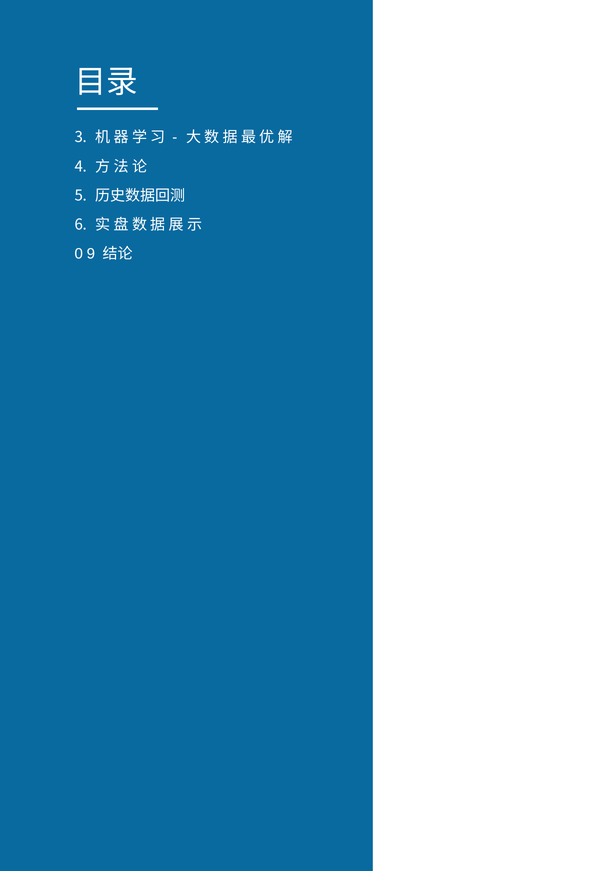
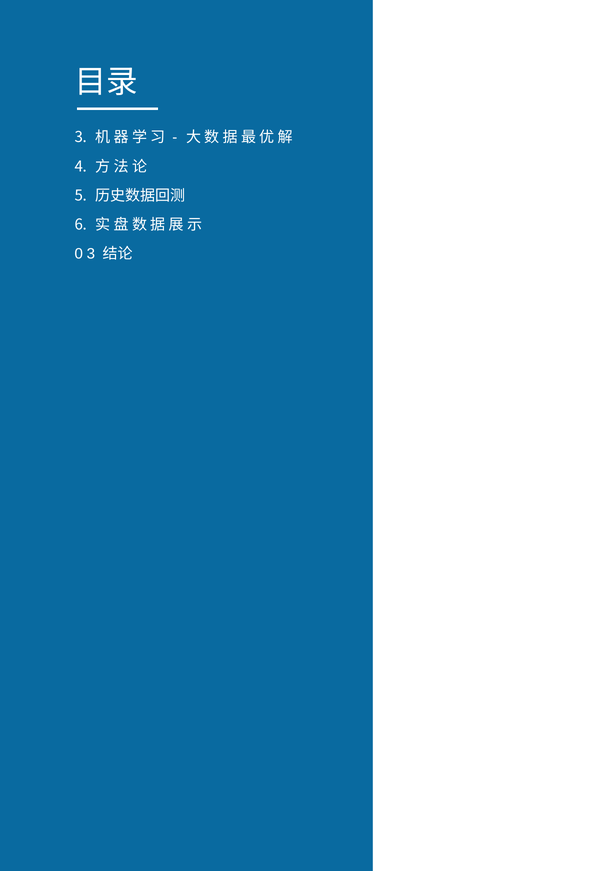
0 9: 9 -> 3
